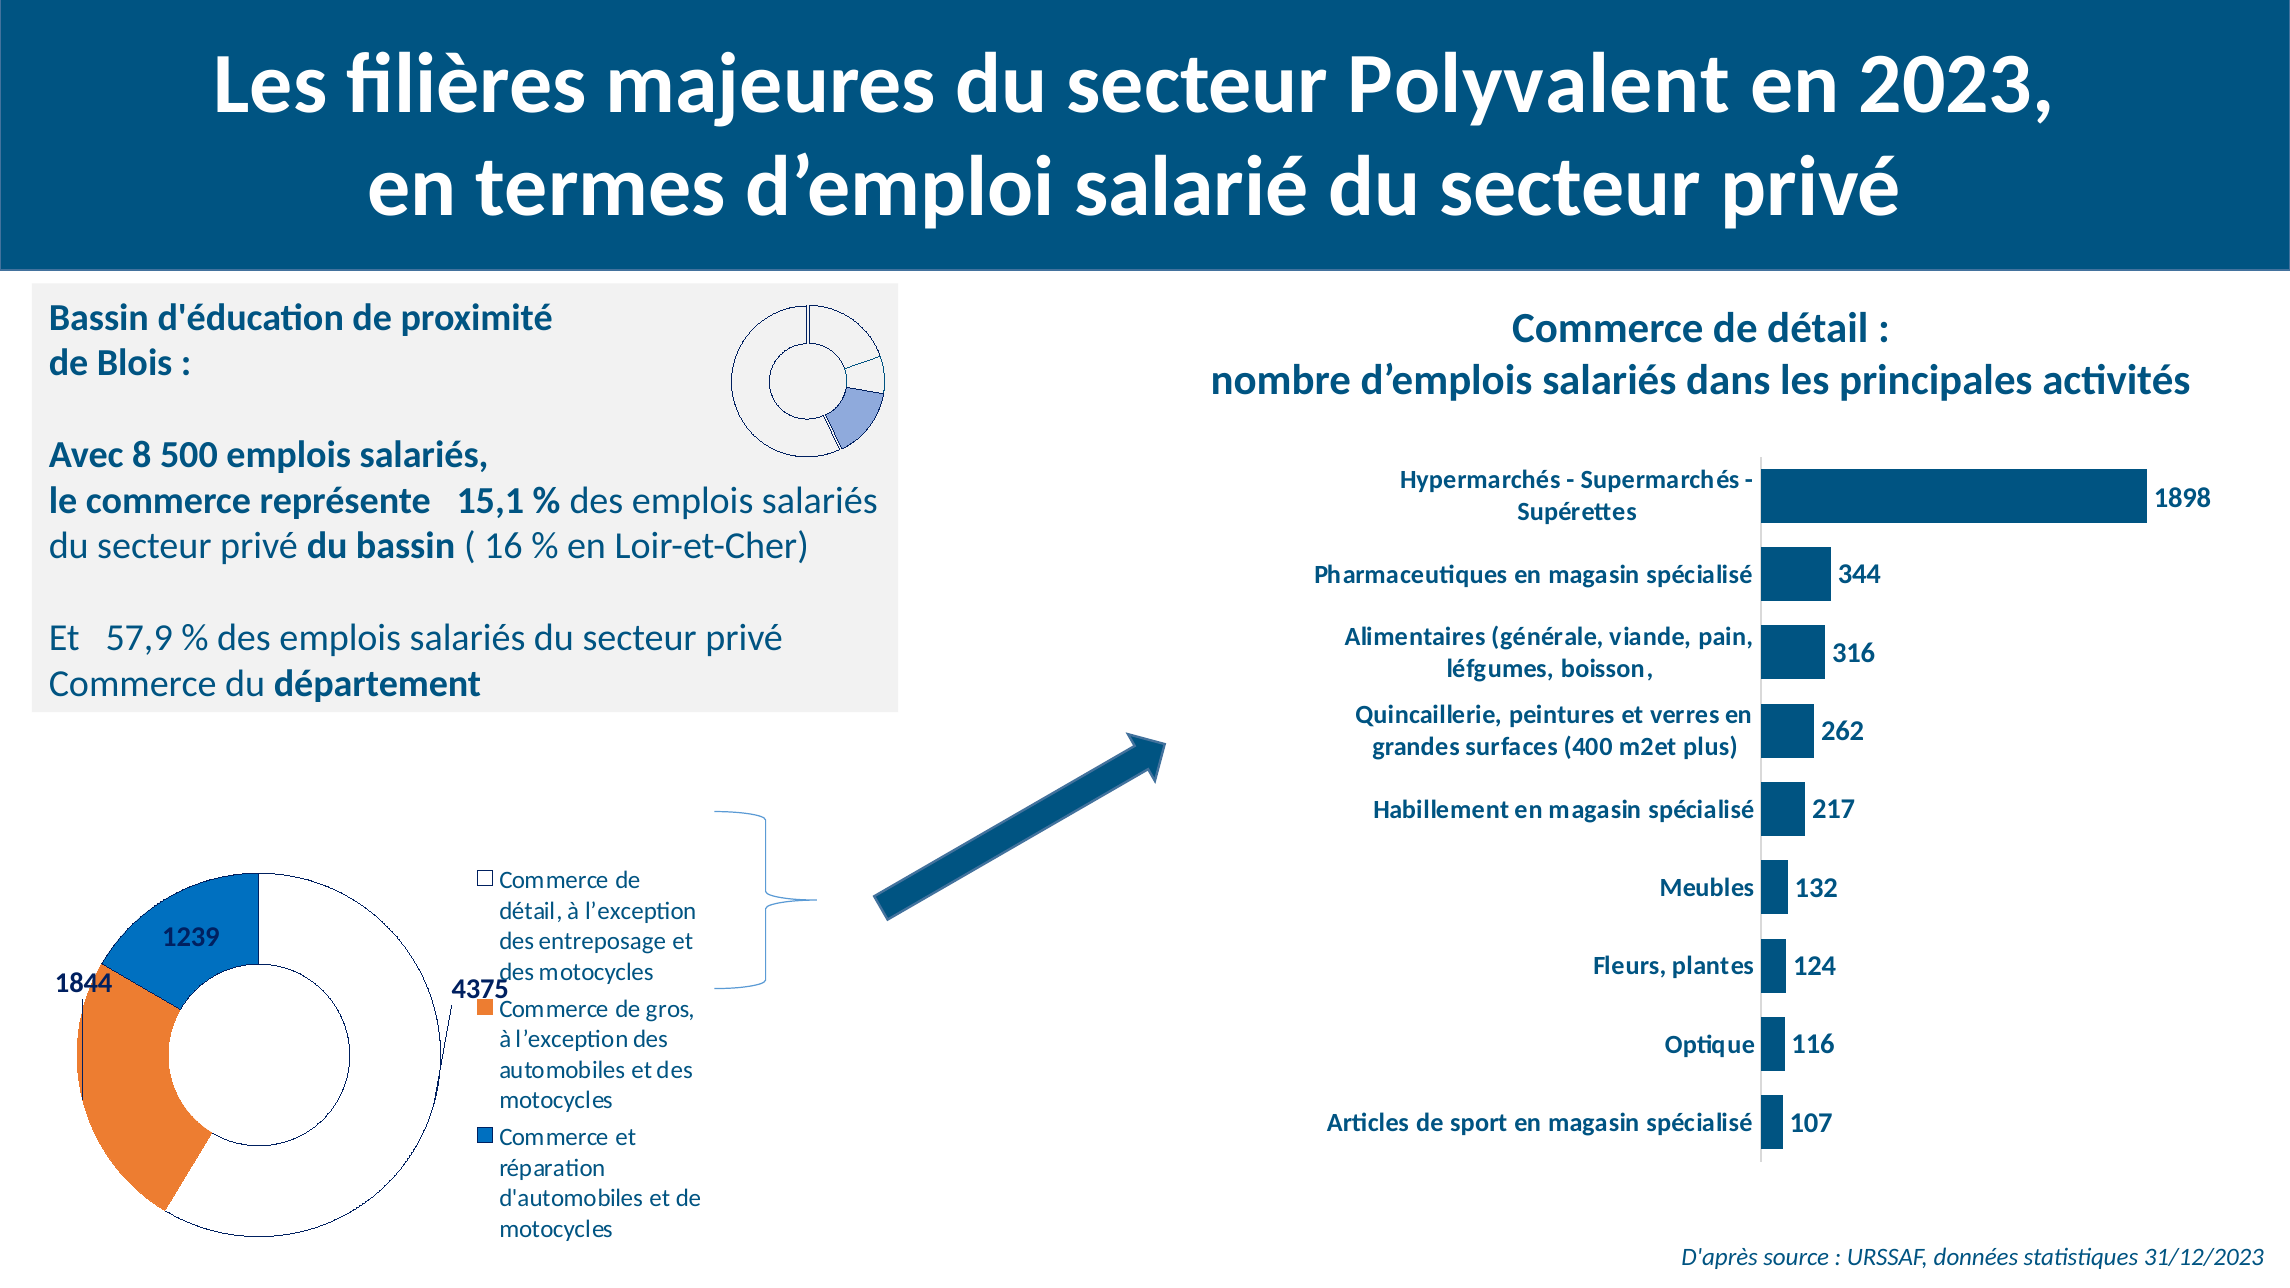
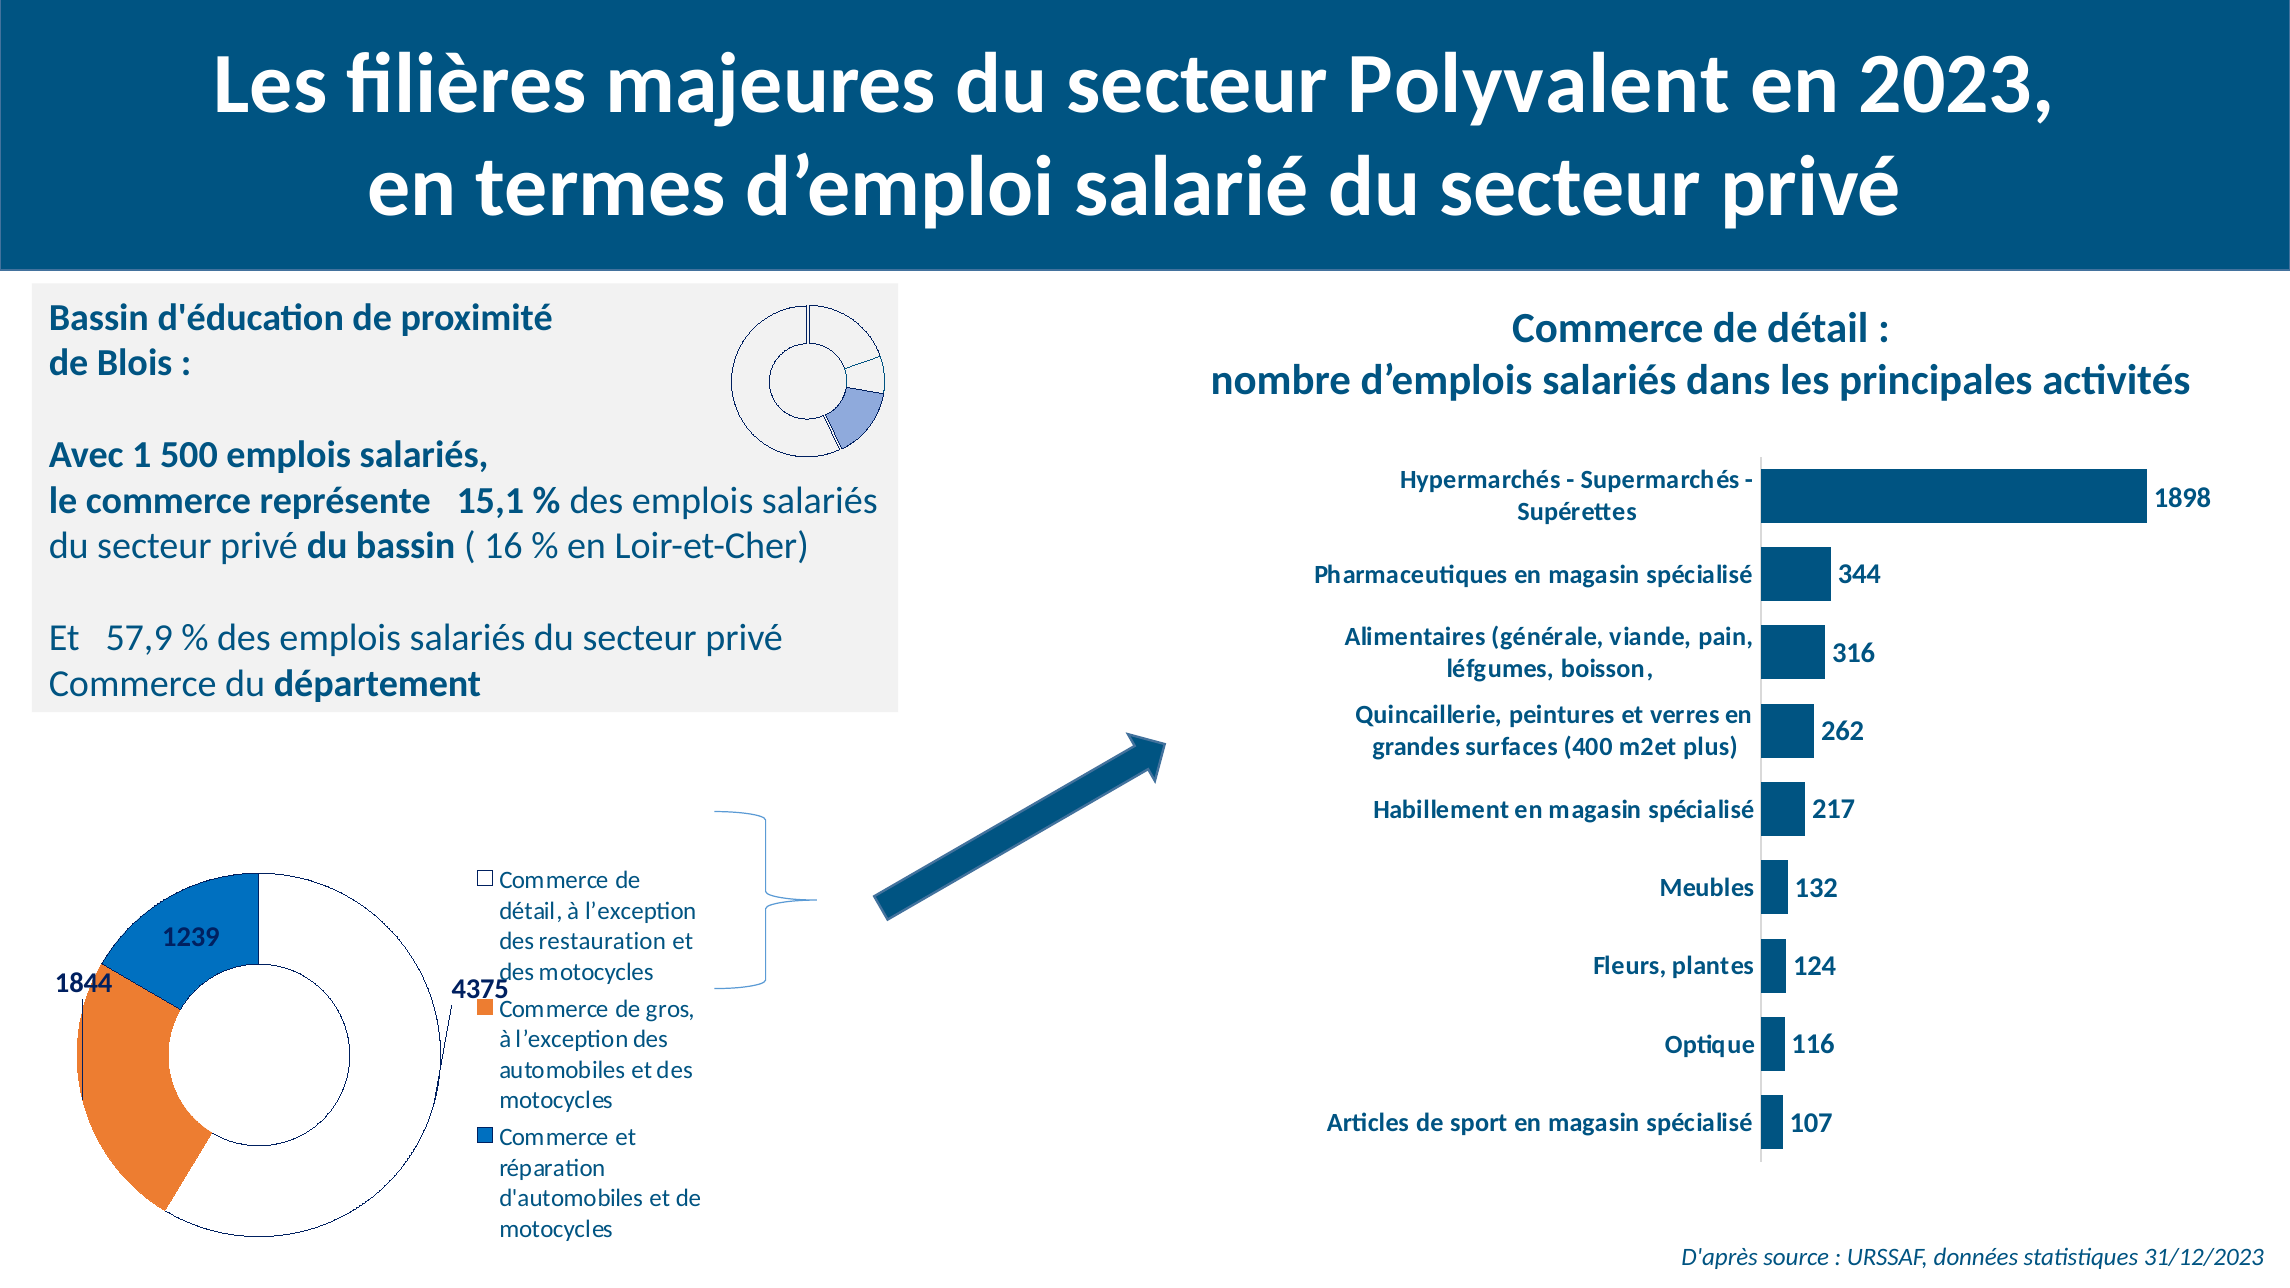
8: 8 -> 1
entreposage: entreposage -> restauration
